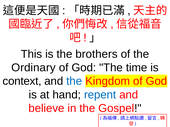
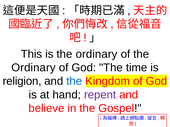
is the brothers: brothers -> ordinary
context: context -> religion
repent colour: blue -> purple
